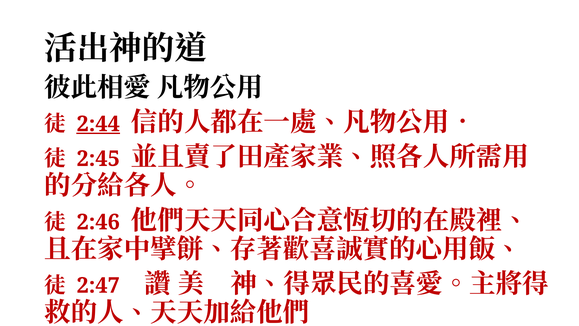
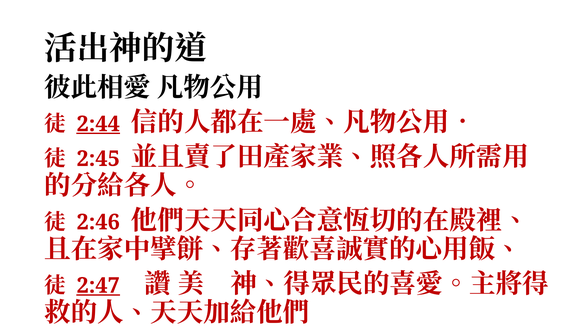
2:47 underline: none -> present
